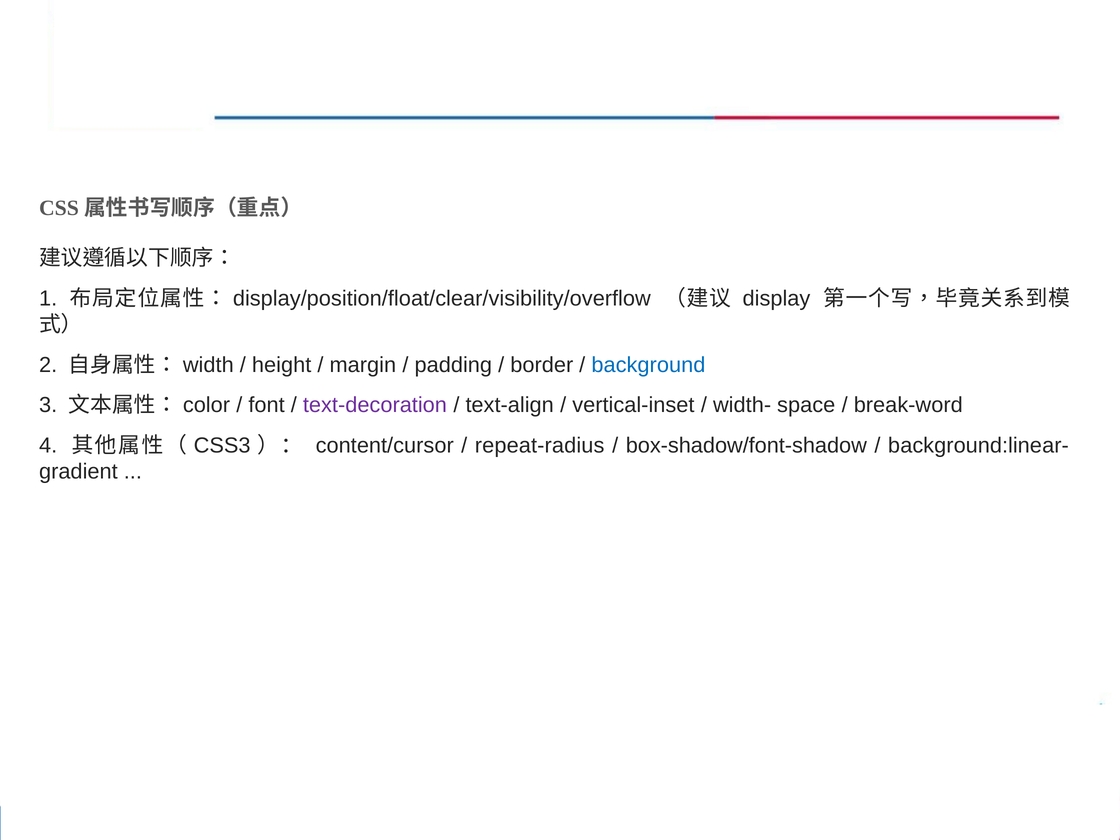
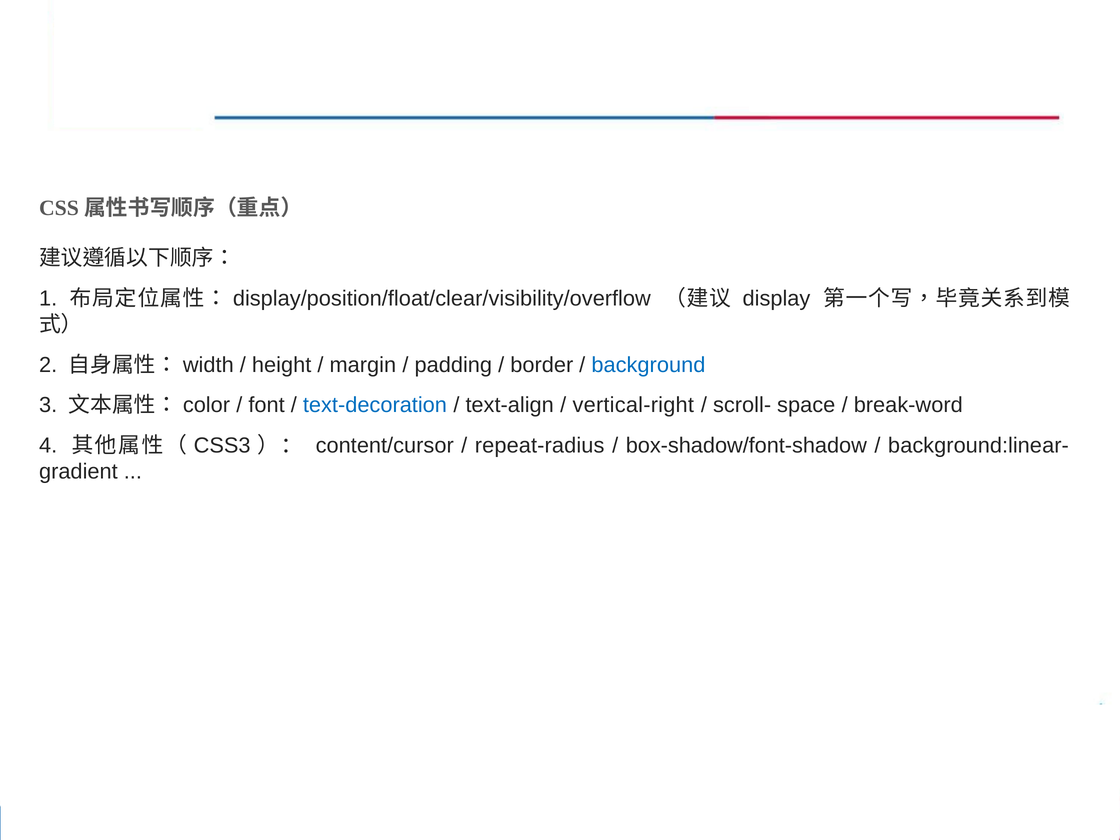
text-decoration colour: purple -> blue
vertical-inset: vertical-inset -> vertical-right
width-: width- -> scroll-
